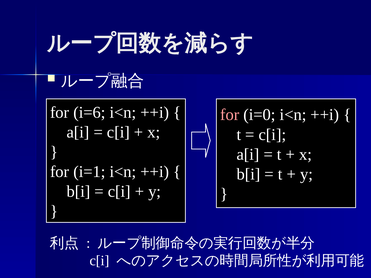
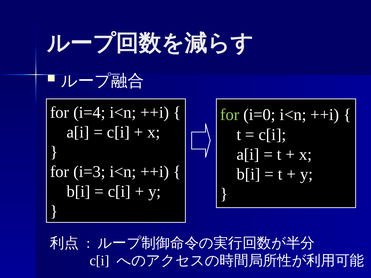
i=6: i=6 -> i=4
for at (230, 115) colour: pink -> light green
i=1: i=1 -> i=3
